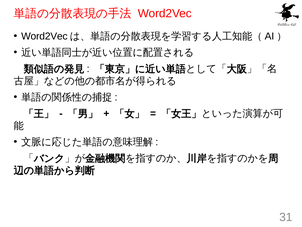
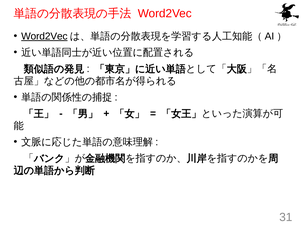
Word2Vec at (44, 36) underline: none -> present
